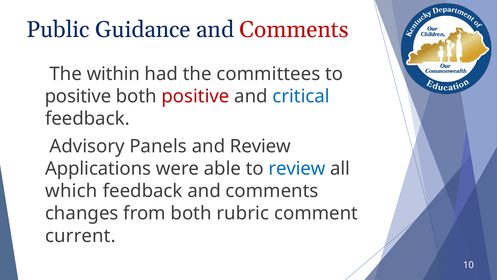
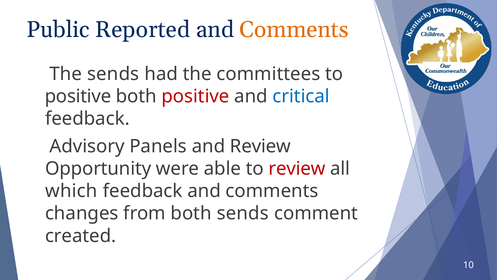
Guidance: Guidance -> Reported
Comments at (294, 29) colour: red -> orange
The within: within -> sends
Applications: Applications -> Opportunity
review at (297, 168) colour: blue -> red
both rubric: rubric -> sends
current: current -> created
